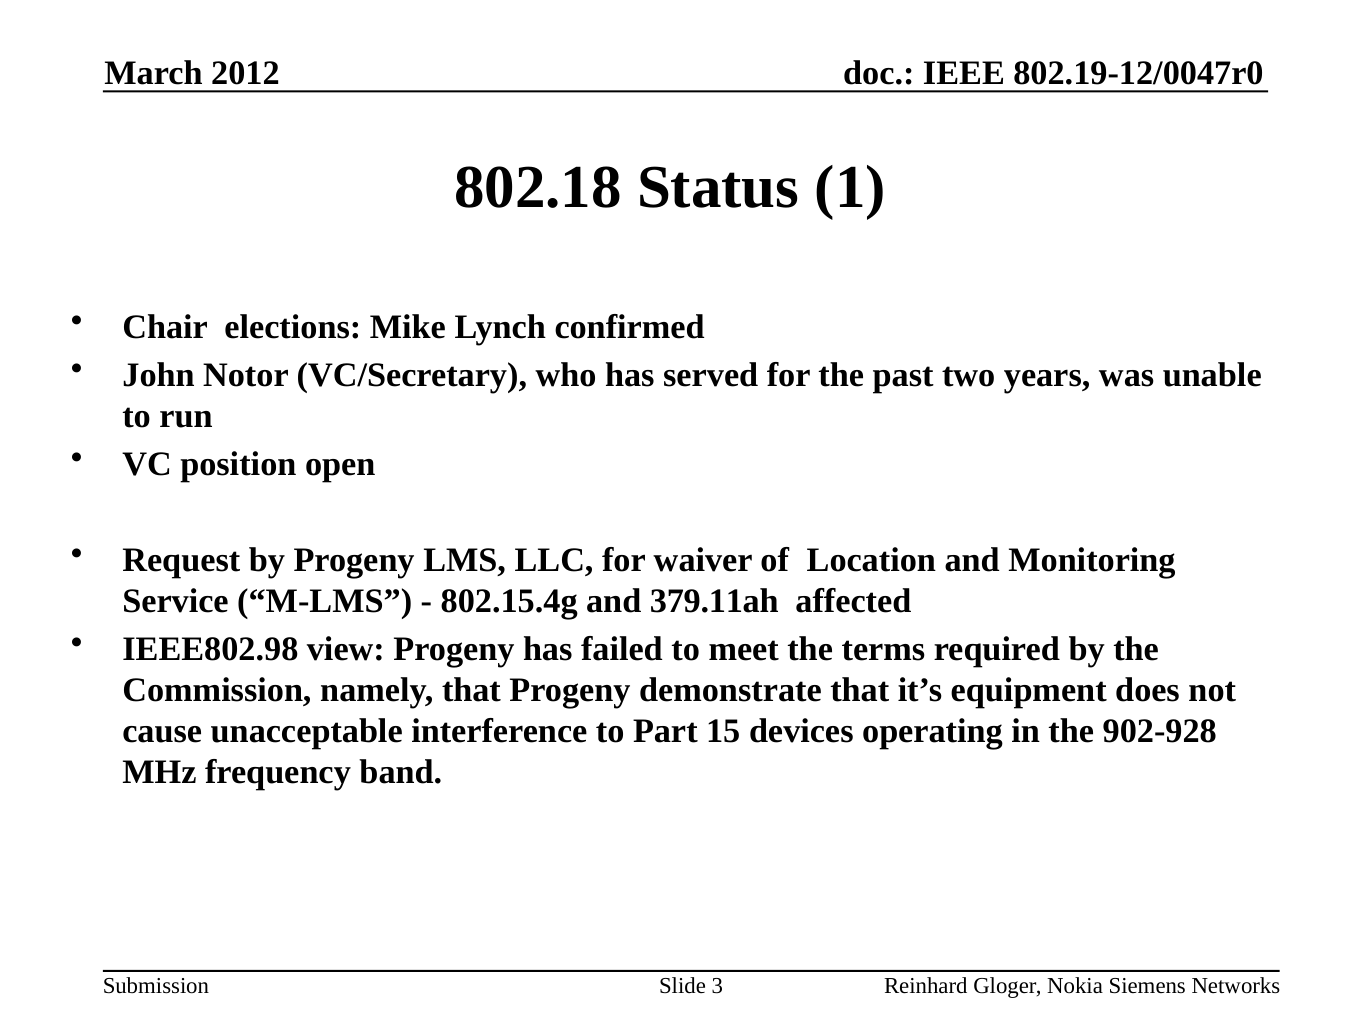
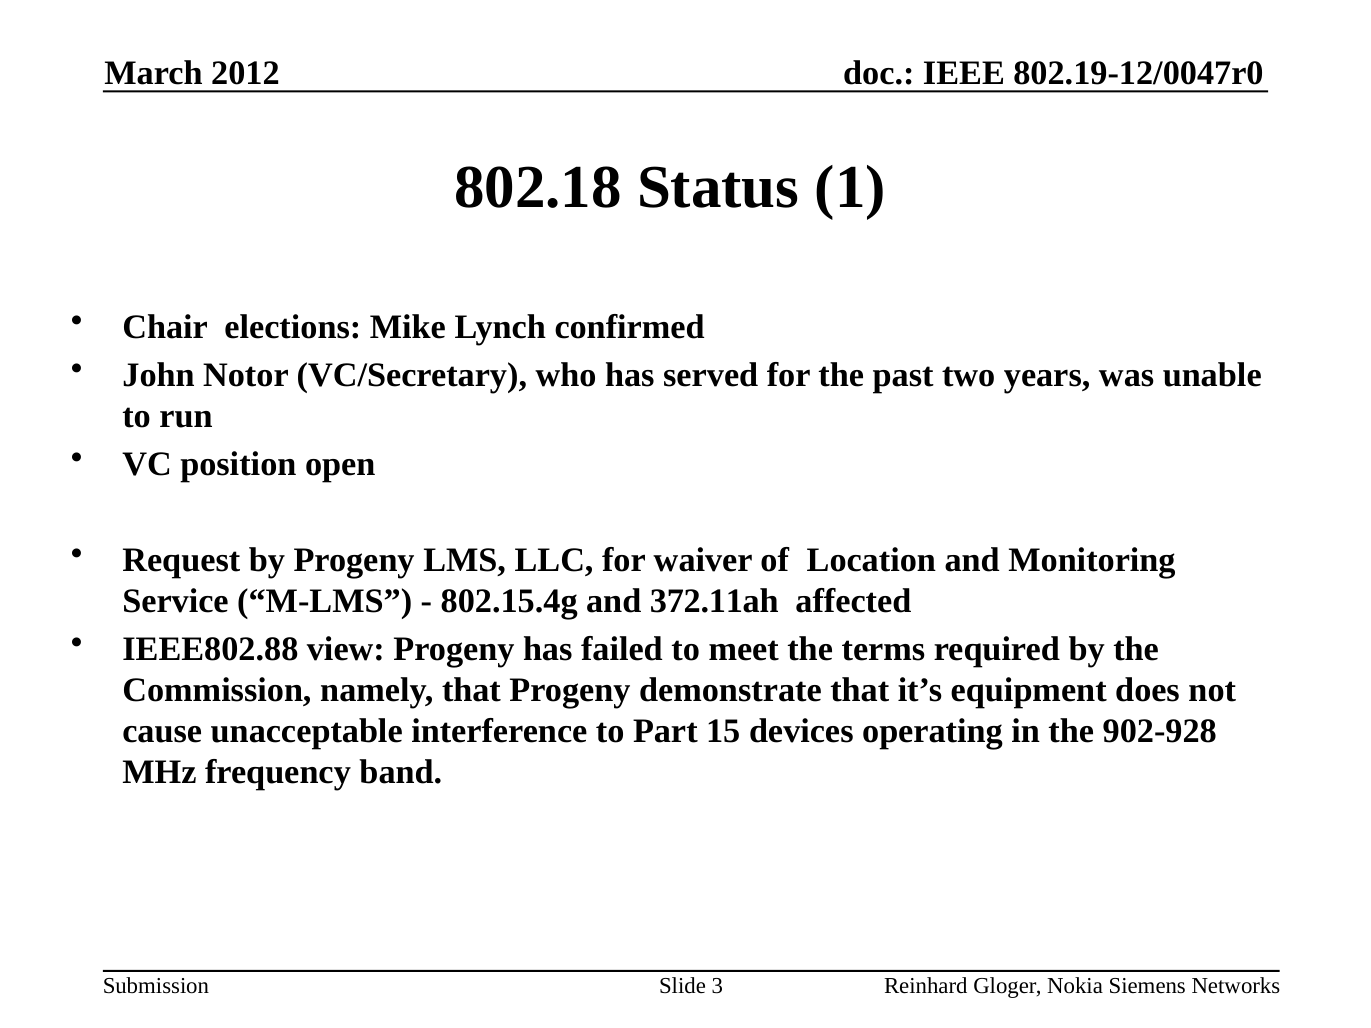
379.11ah: 379.11ah -> 372.11ah
IEEE802.98: IEEE802.98 -> IEEE802.88
